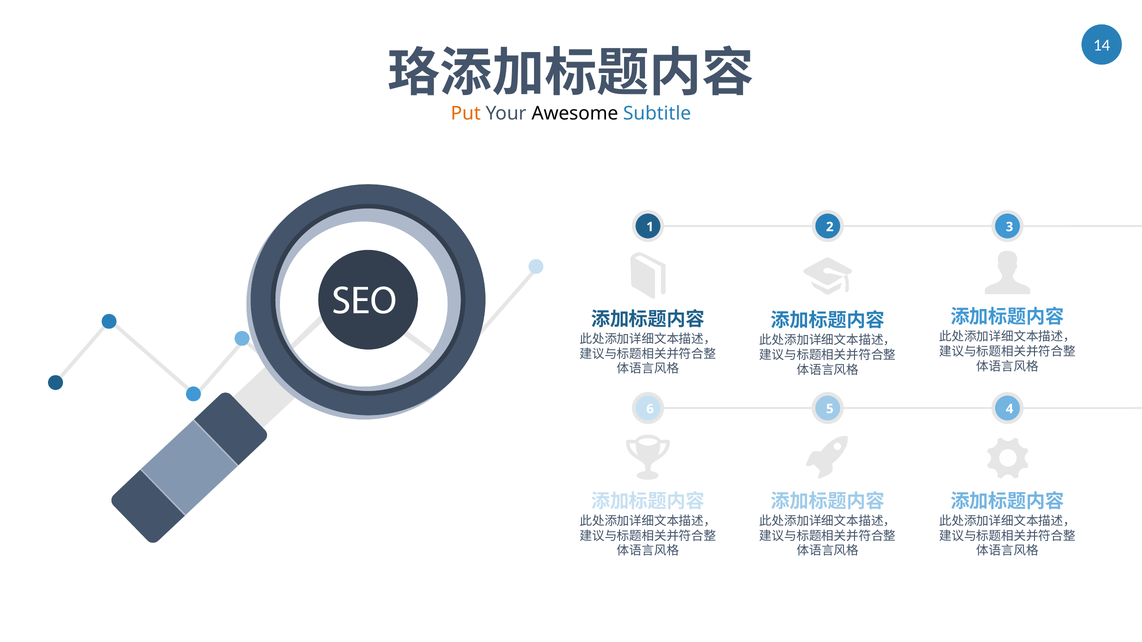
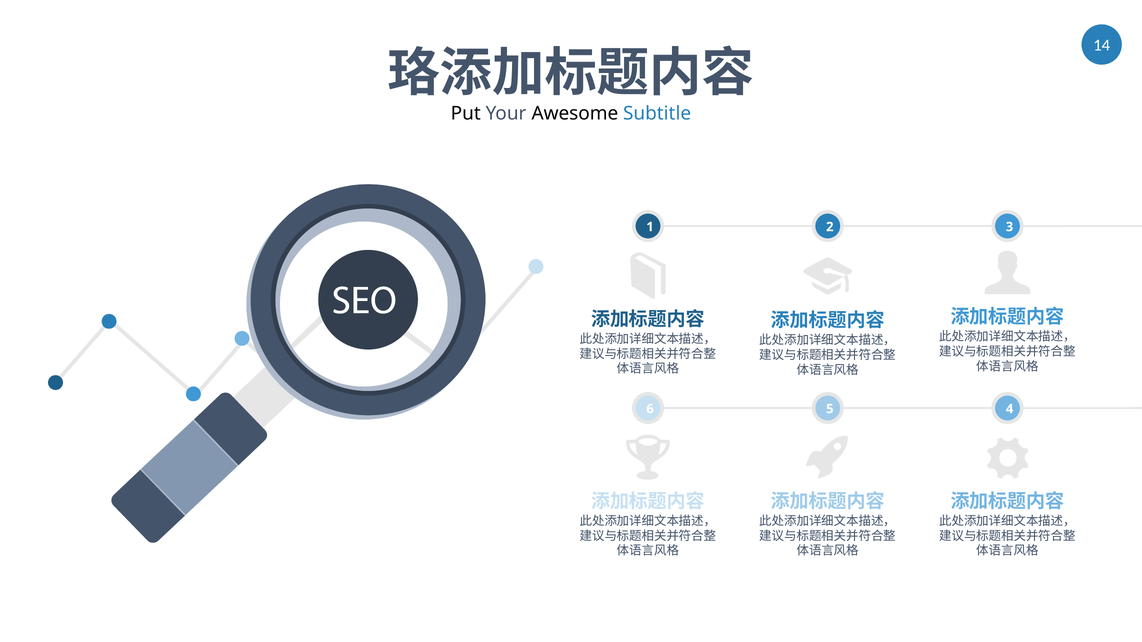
Put colour: orange -> black
